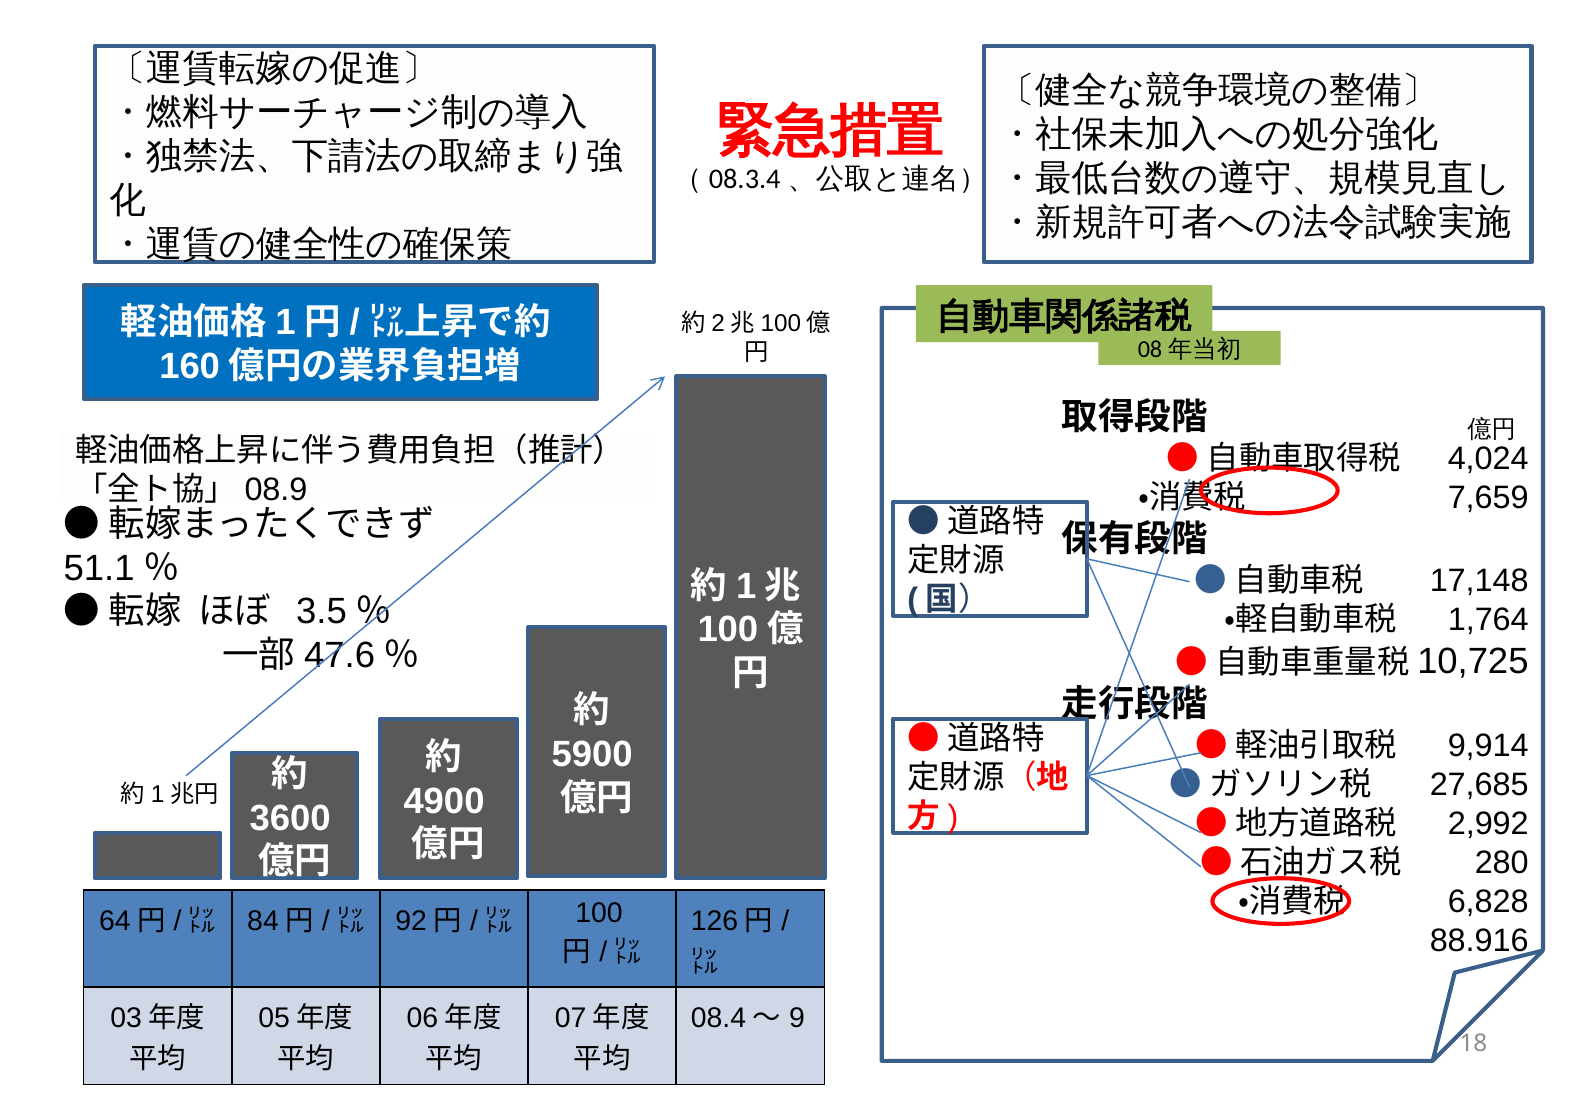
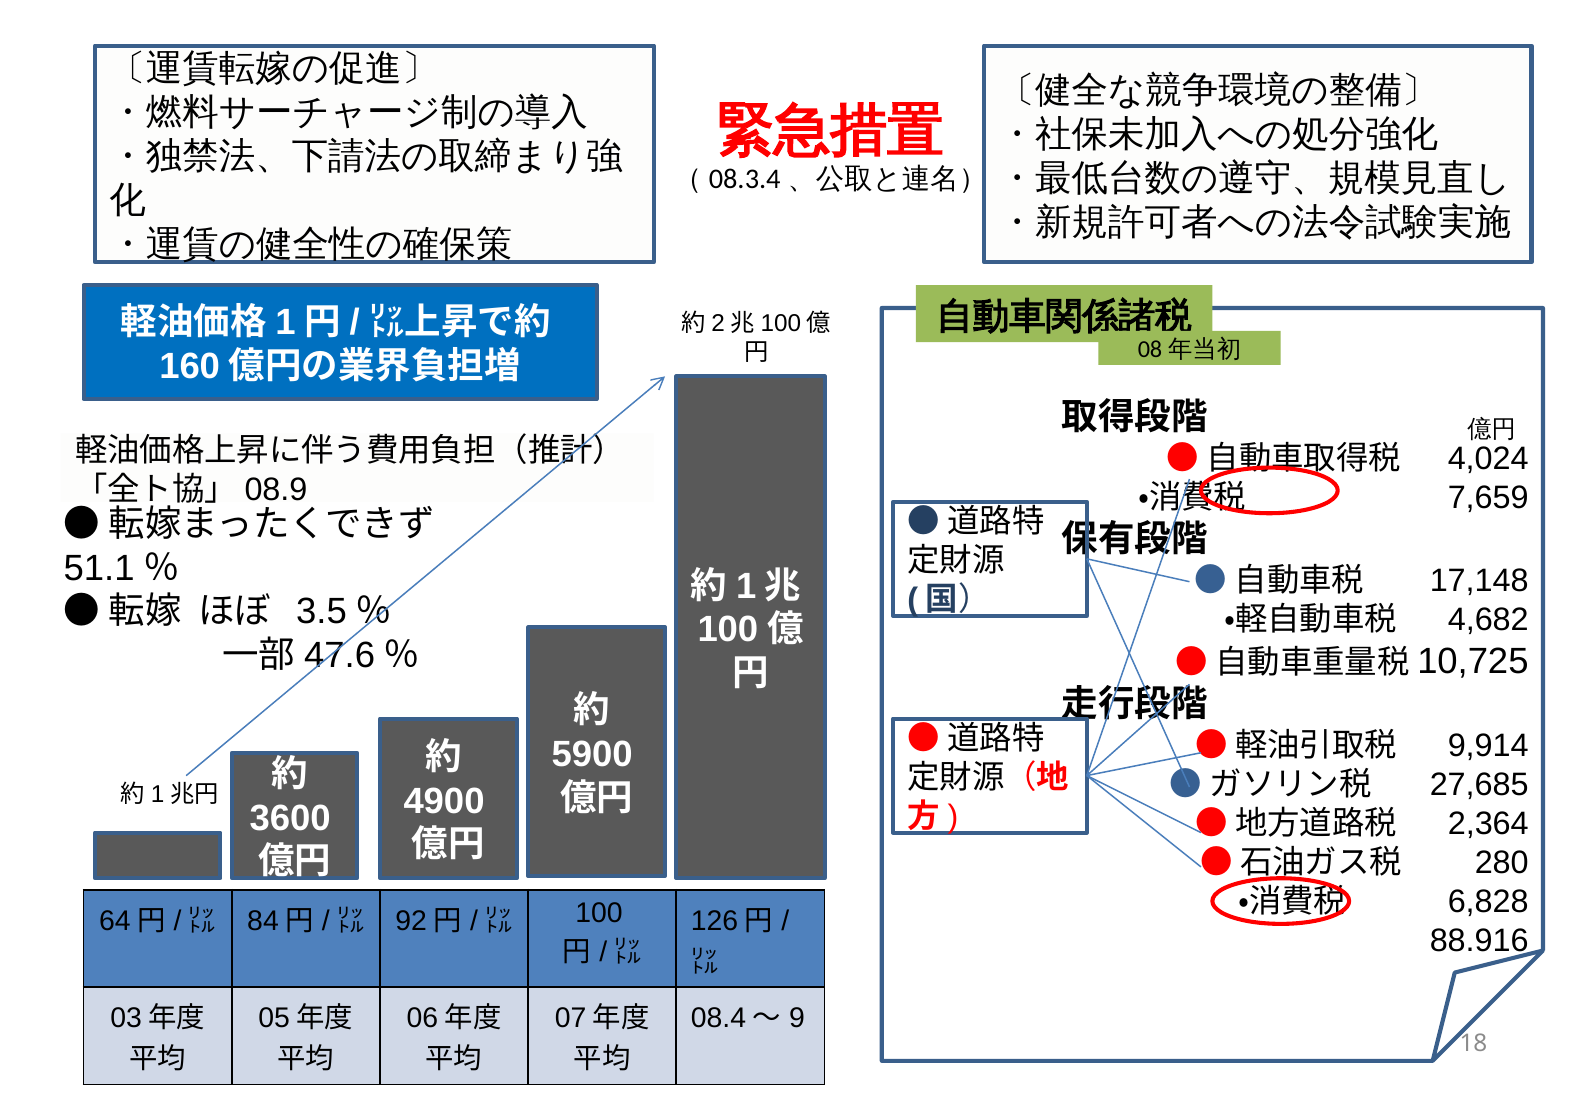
1,764: 1,764 -> 4,682
2,992: 2,992 -> 2,364
